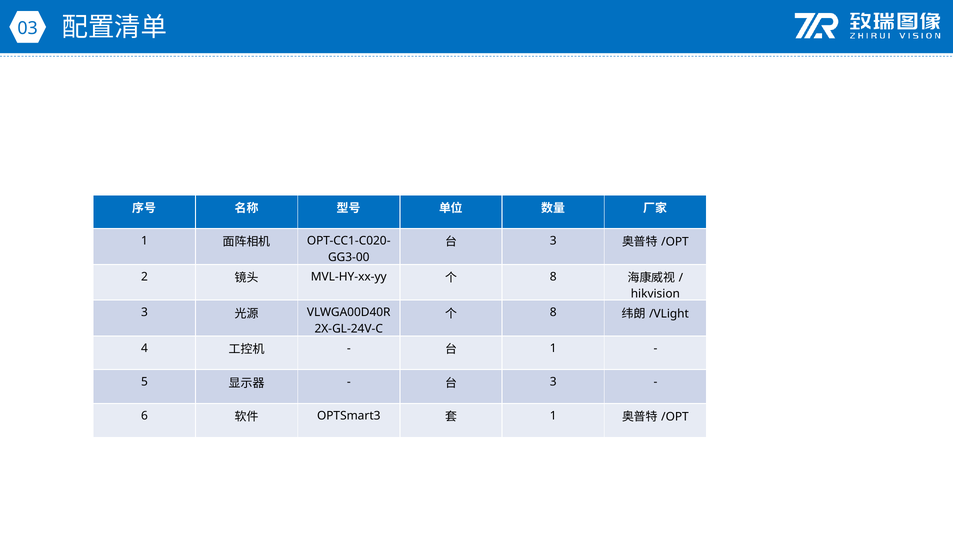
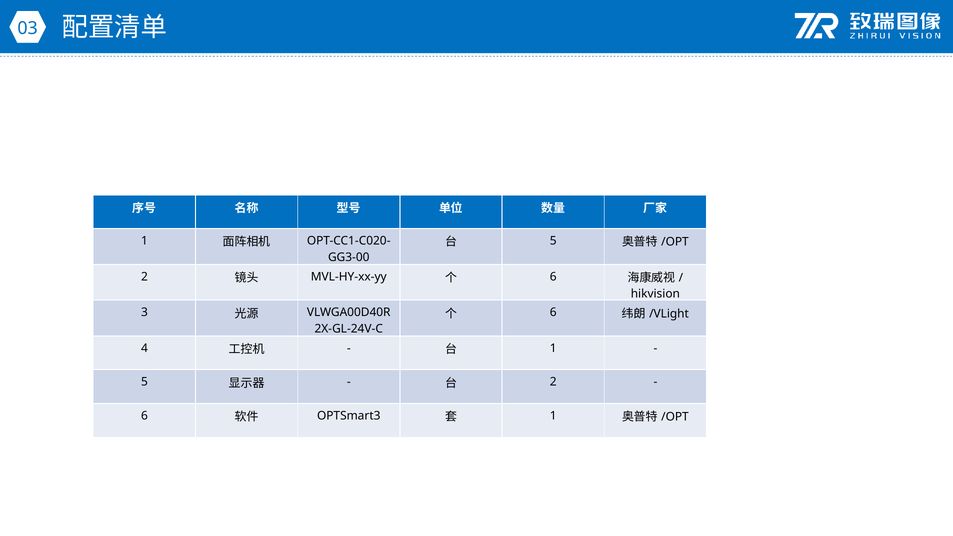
3 at (553, 241): 3 -> 5
8 at (553, 277): 8 -> 6
8 at (553, 313): 8 -> 6
3 at (553, 382): 3 -> 2
